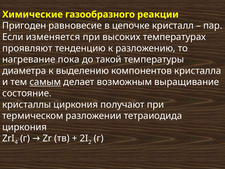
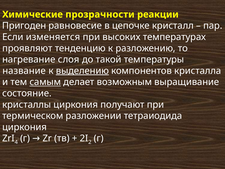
газообразного: газообразного -> прозрачности
пока: пока -> слоя
диаметра: диаметра -> название
выделению underline: none -> present
